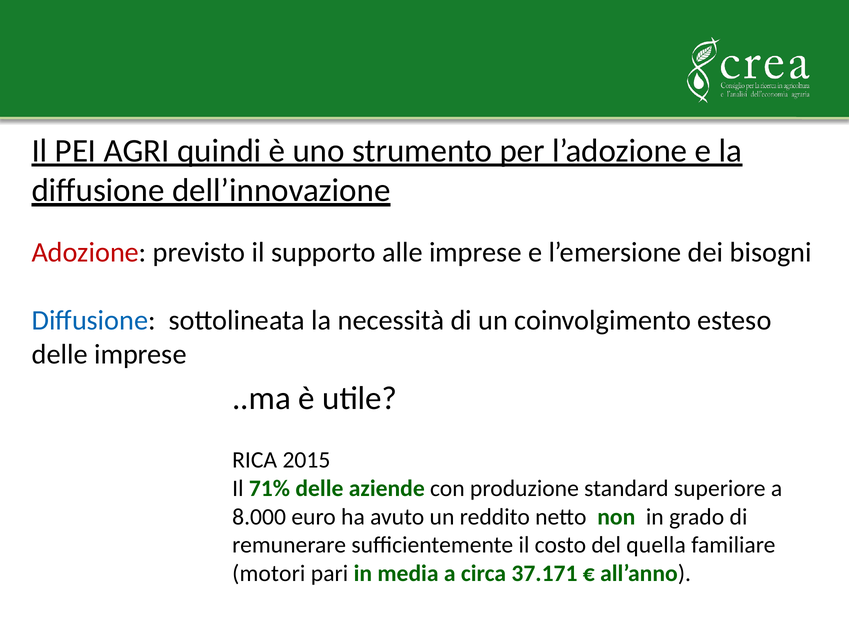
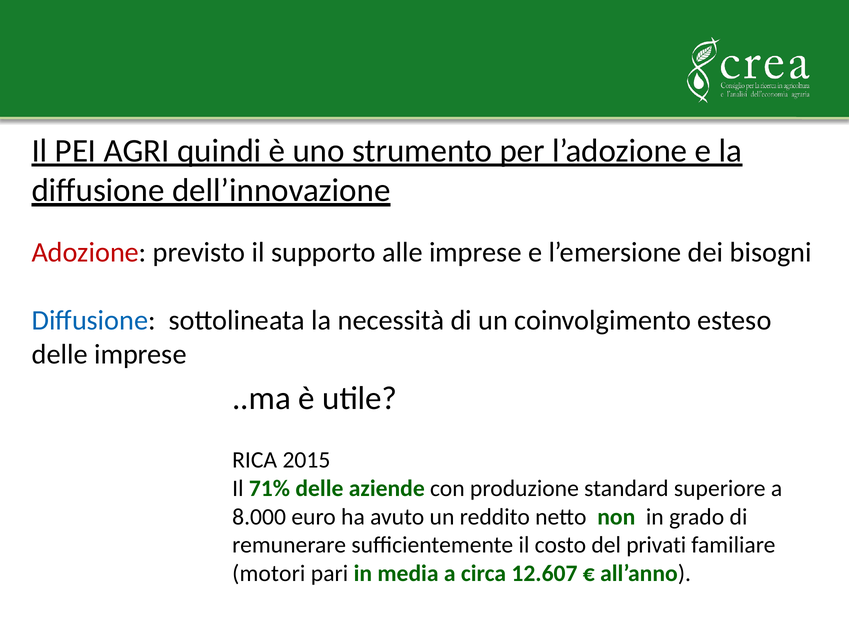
quella: quella -> privati
37.171: 37.171 -> 12.607
